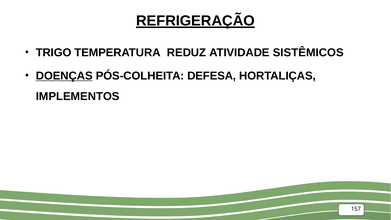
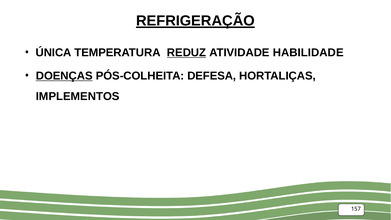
TRIGO: TRIGO -> ÚNICA
REDUZ underline: none -> present
SISTÊMICOS: SISTÊMICOS -> HABILIDADE
